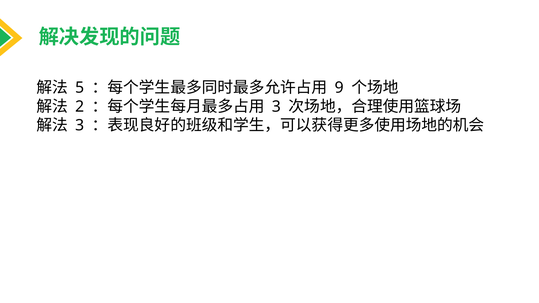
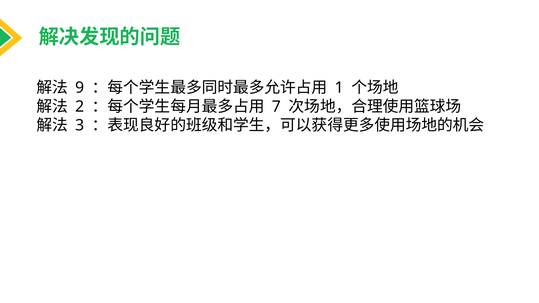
5: 5 -> 9
9: 9 -> 1
3 at (276, 107): 3 -> 7
